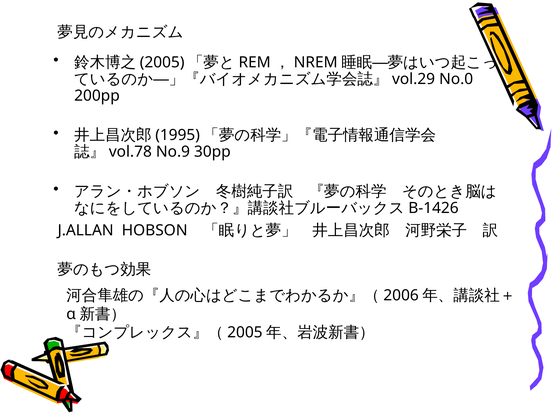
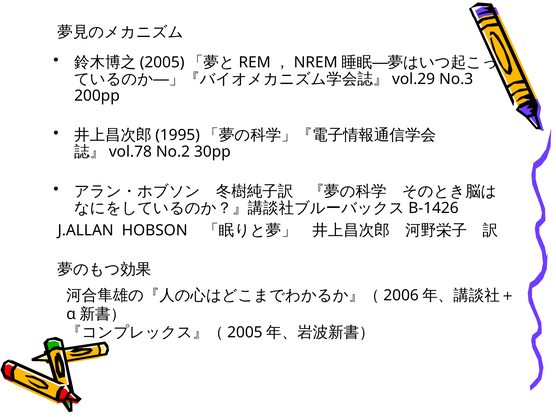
No.0: No.0 -> No.3
No.9: No.9 -> No.2
